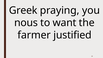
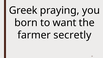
nous: nous -> born
justified: justified -> secretly
